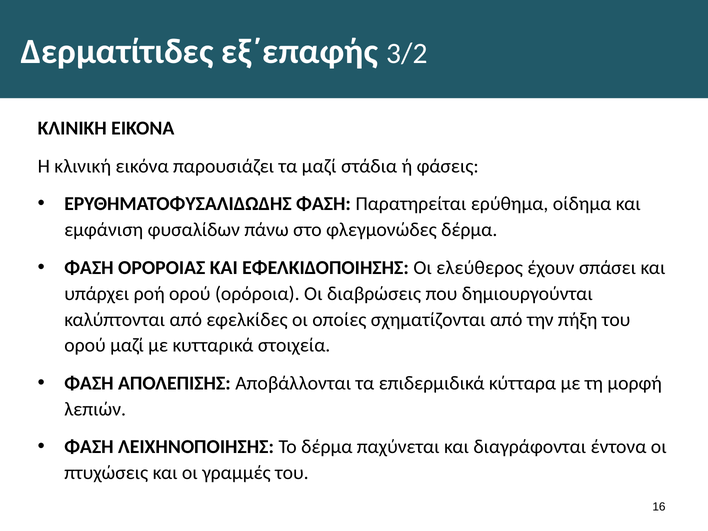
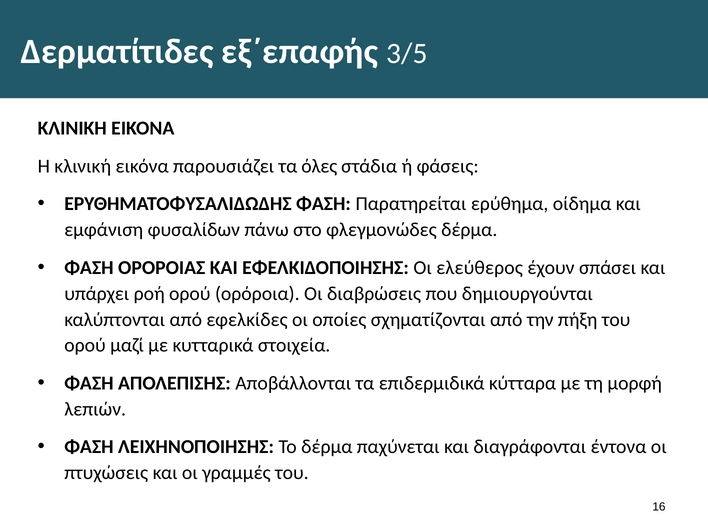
3/2: 3/2 -> 3/5
τα μαζί: μαζί -> όλες
